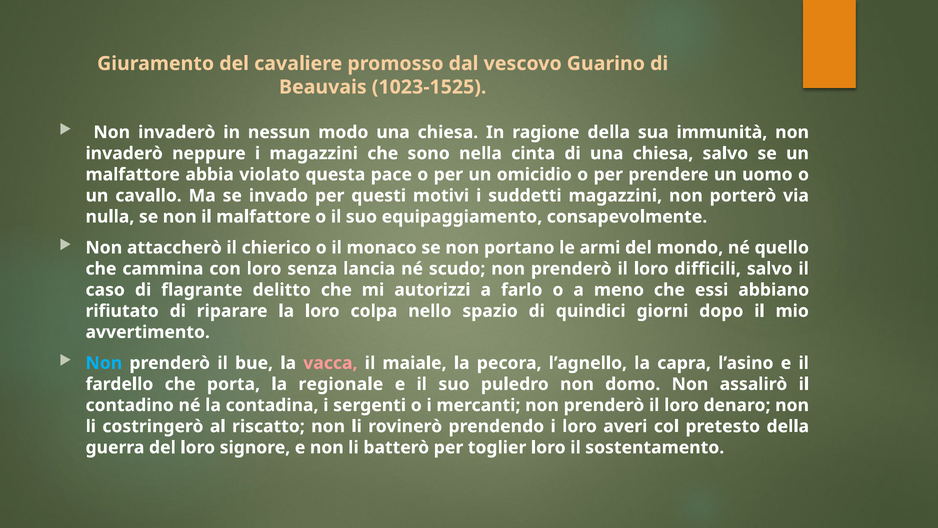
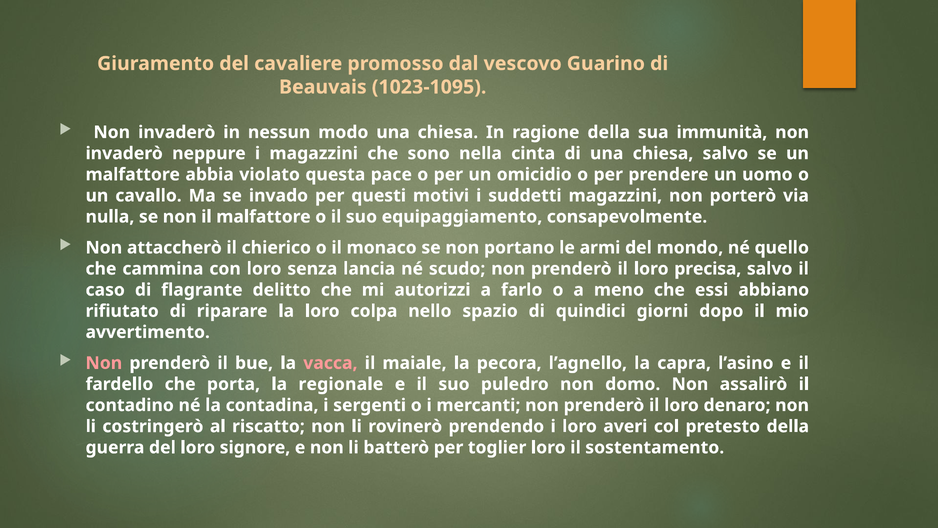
1023-1525: 1023-1525 -> 1023-1095
difficili: difficili -> precisa
Non at (104, 363) colour: light blue -> pink
